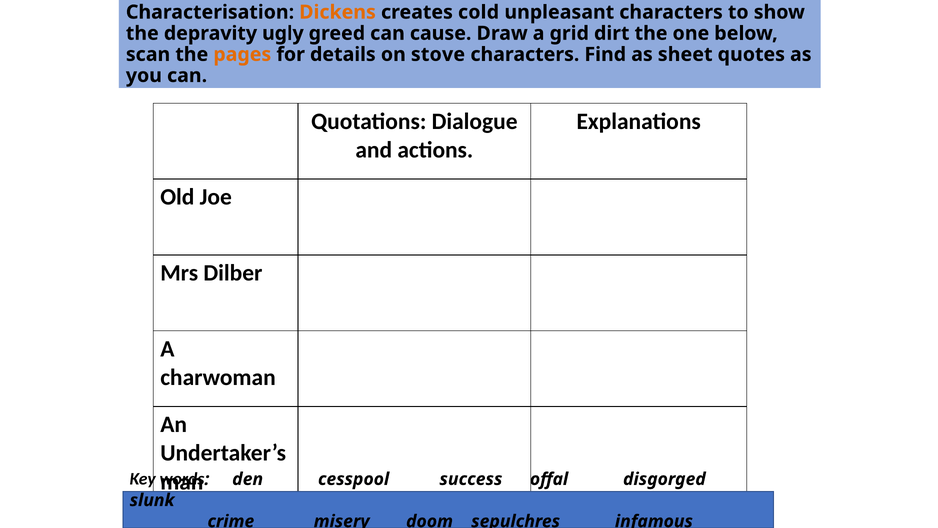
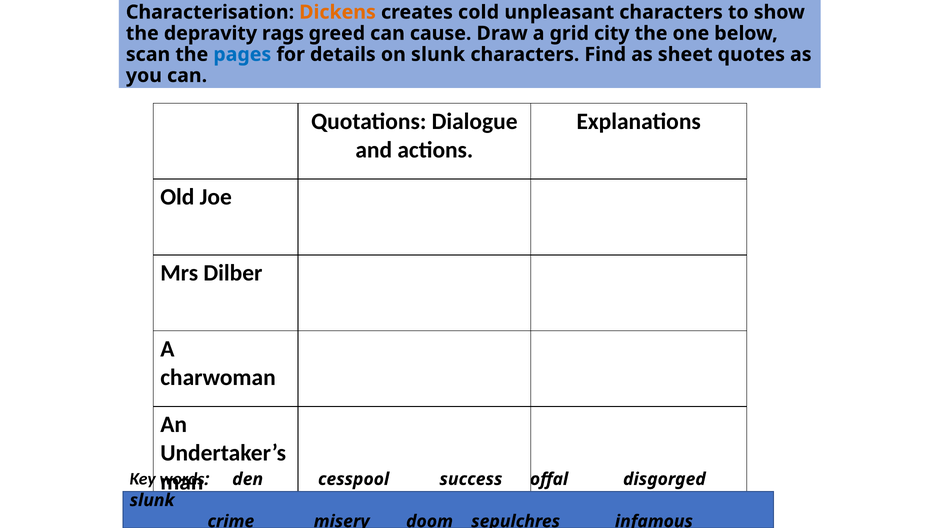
ugly: ugly -> rags
dirt: dirt -> city
pages colour: orange -> blue
on stove: stove -> slunk
